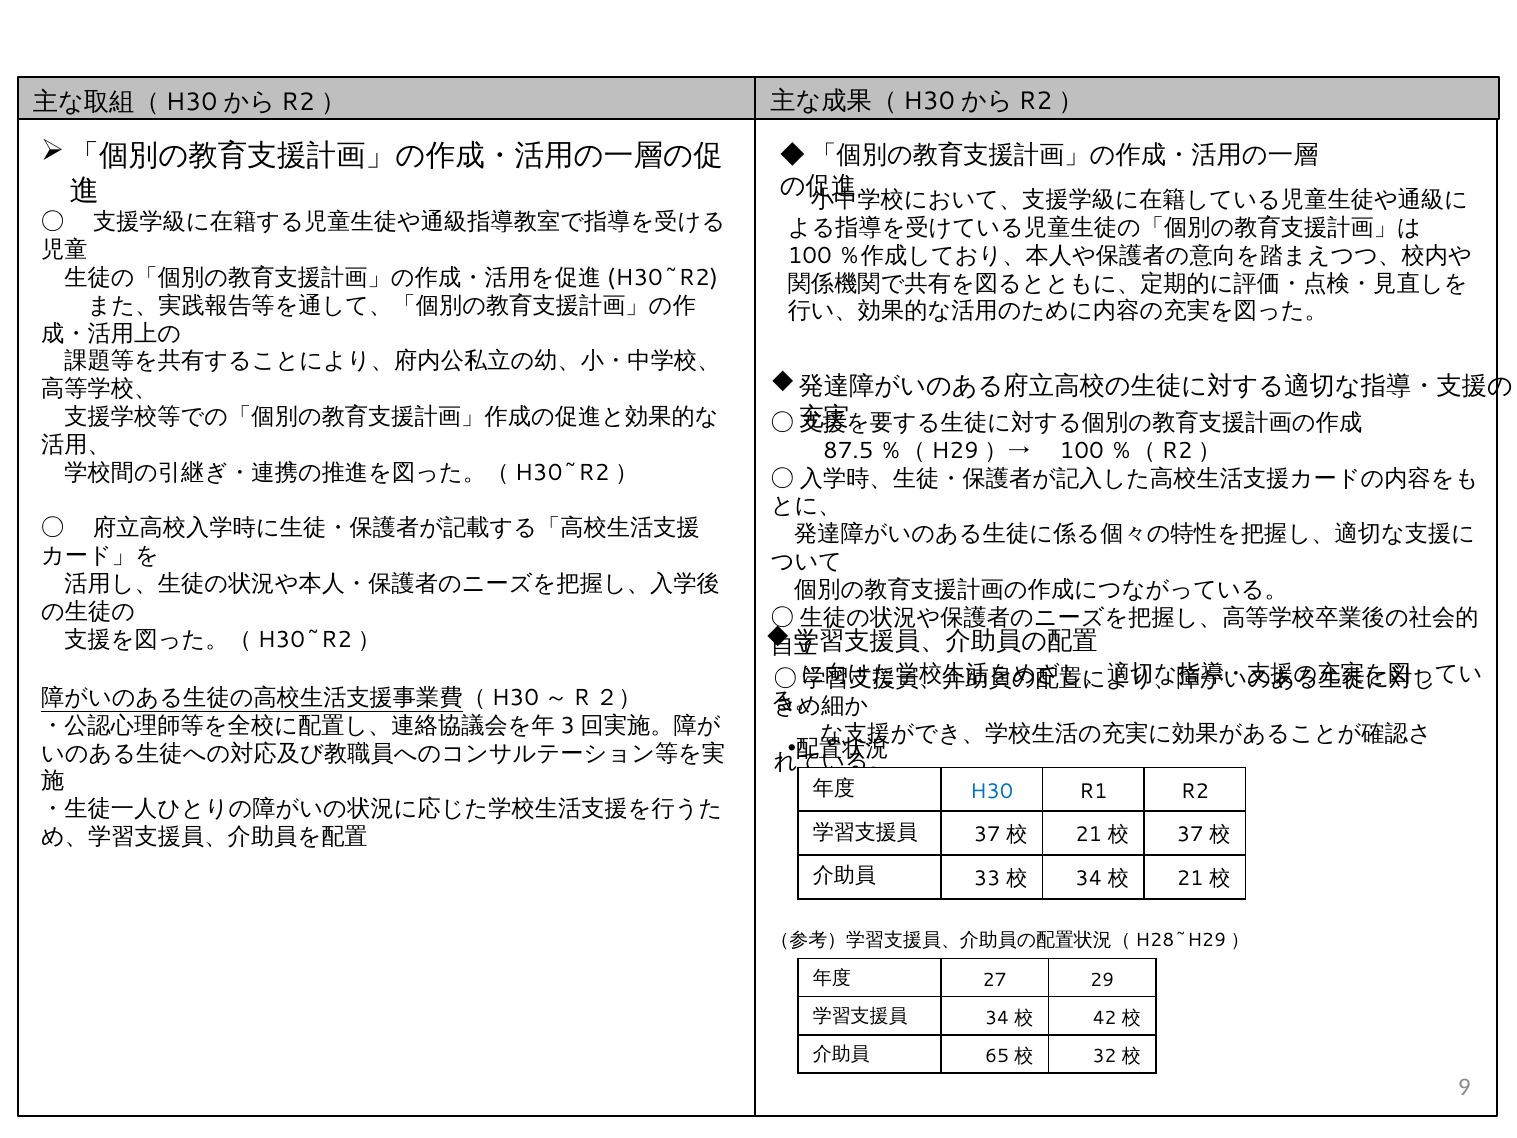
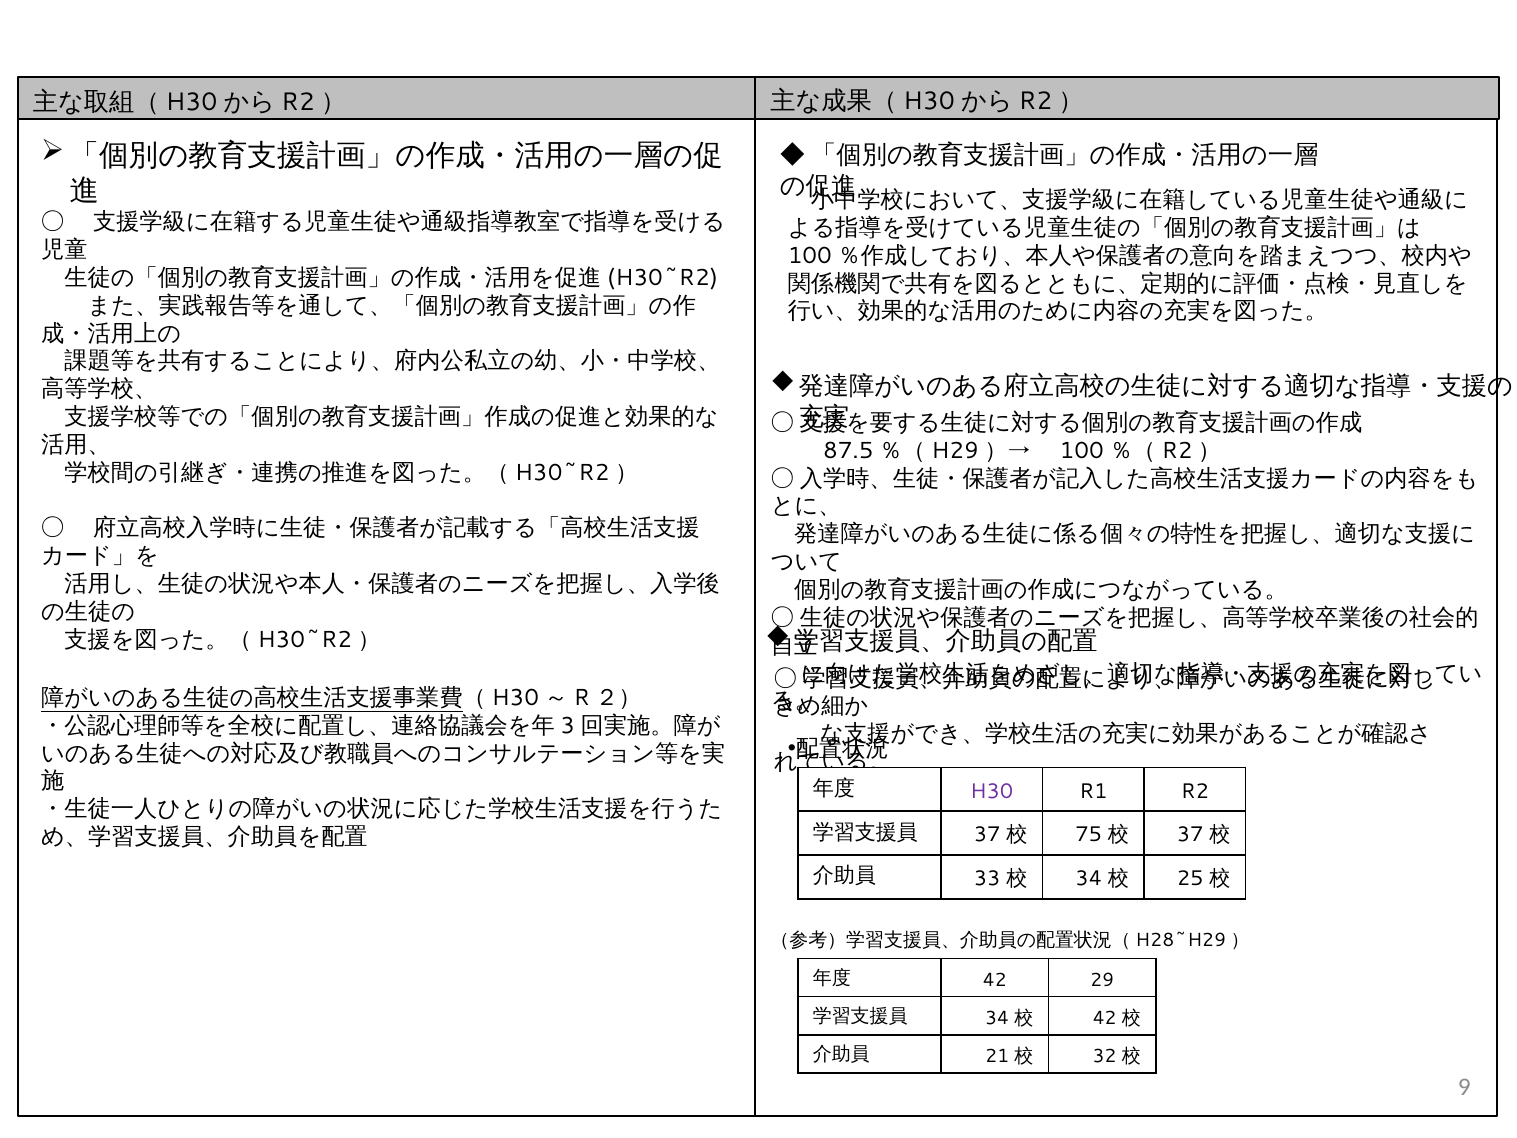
H30 colour: blue -> purple
21 at (1089, 835): 21 -> 75
21 at (1190, 879): 21 -> 25
27 at (995, 980): 27 -> 42
65: 65 -> 21
